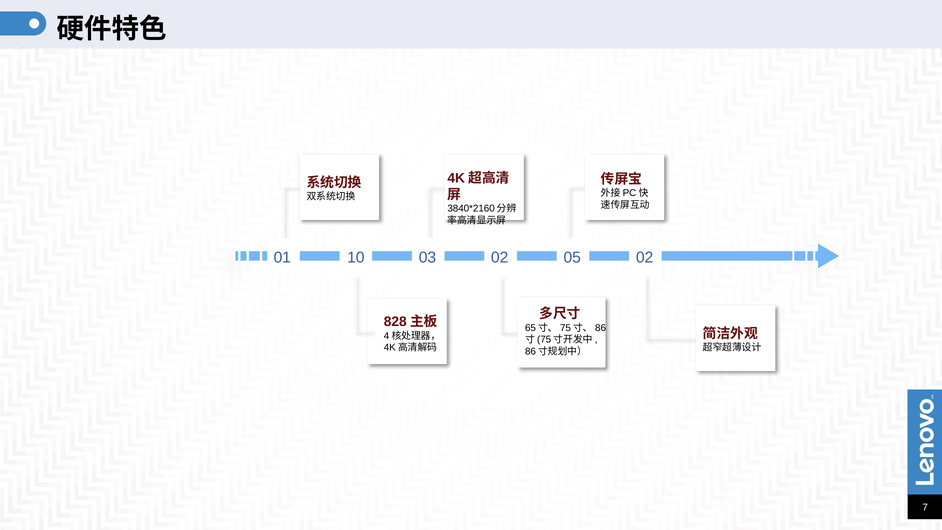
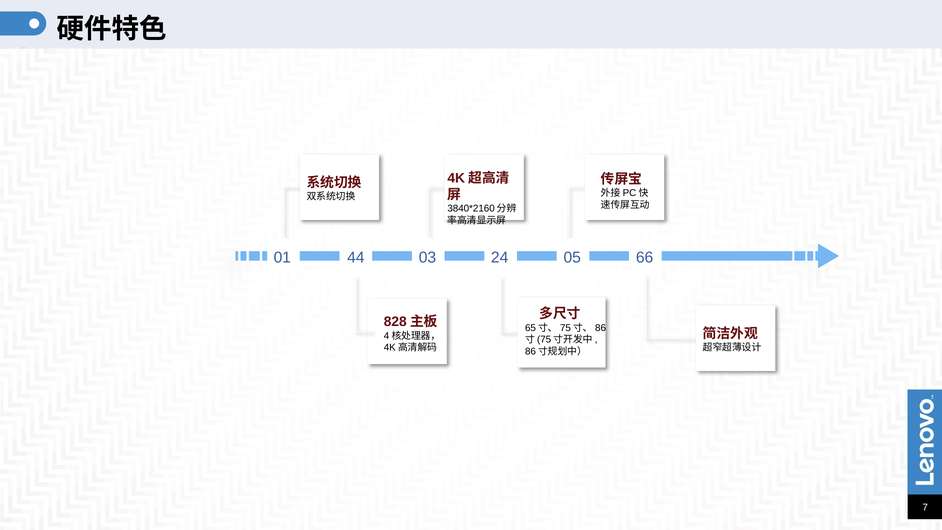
10: 10 -> 44
03 02: 02 -> 24
05 02: 02 -> 66
